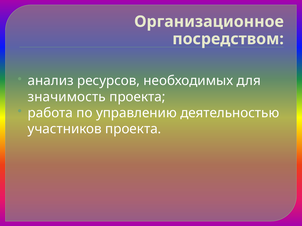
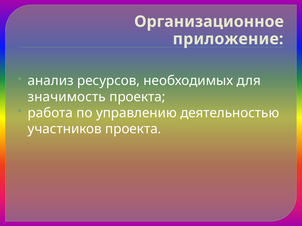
посредством: посредством -> приложение
